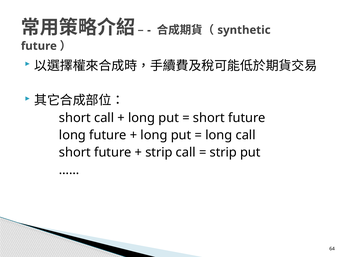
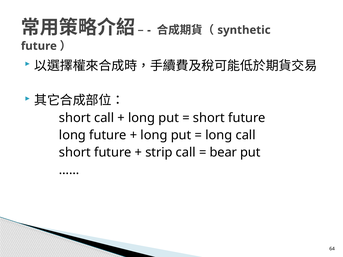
strip at (223, 153): strip -> bear
